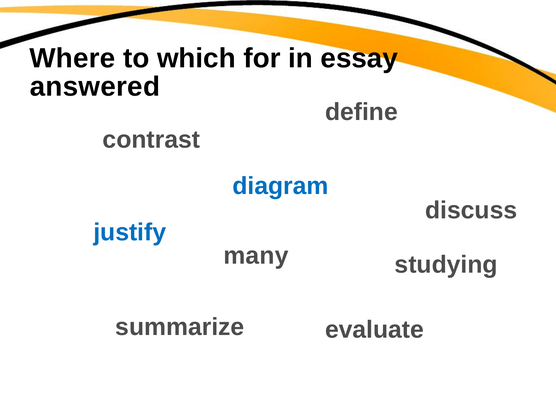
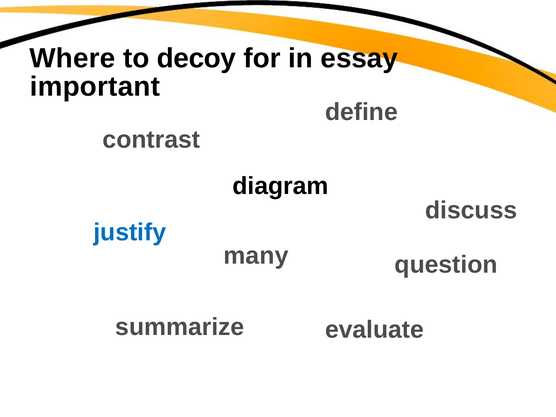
which: which -> decoy
answered: answered -> important
diagram colour: blue -> black
studying: studying -> question
